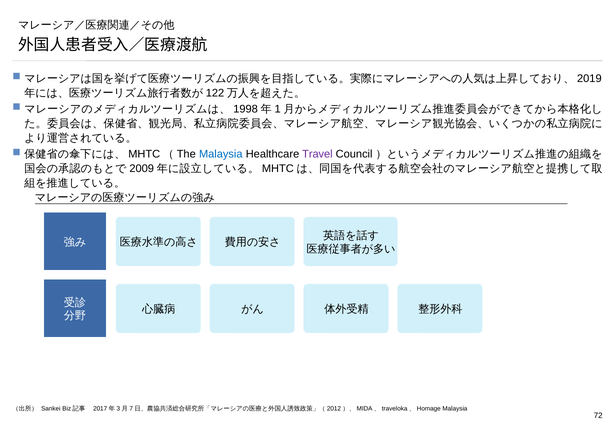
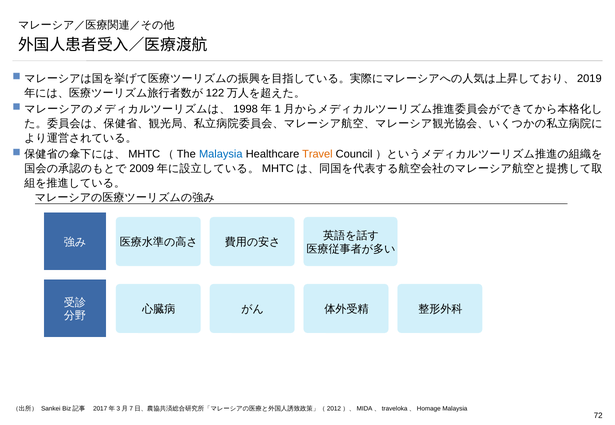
Travel colour: purple -> orange
